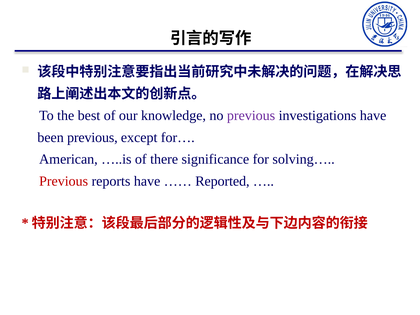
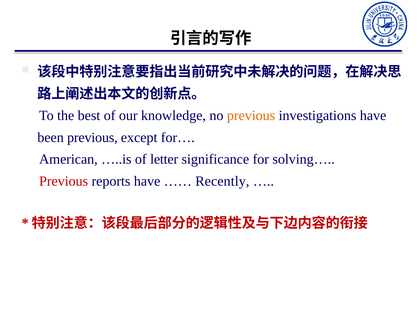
previous at (251, 116) colour: purple -> orange
there: there -> letter
Reported: Reported -> Recently
